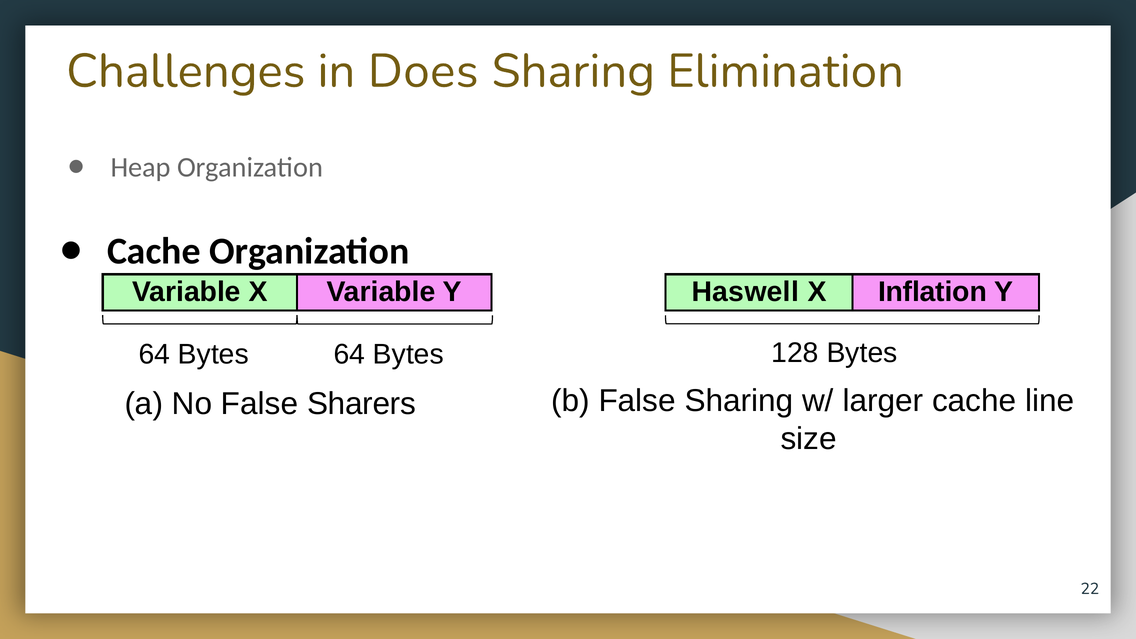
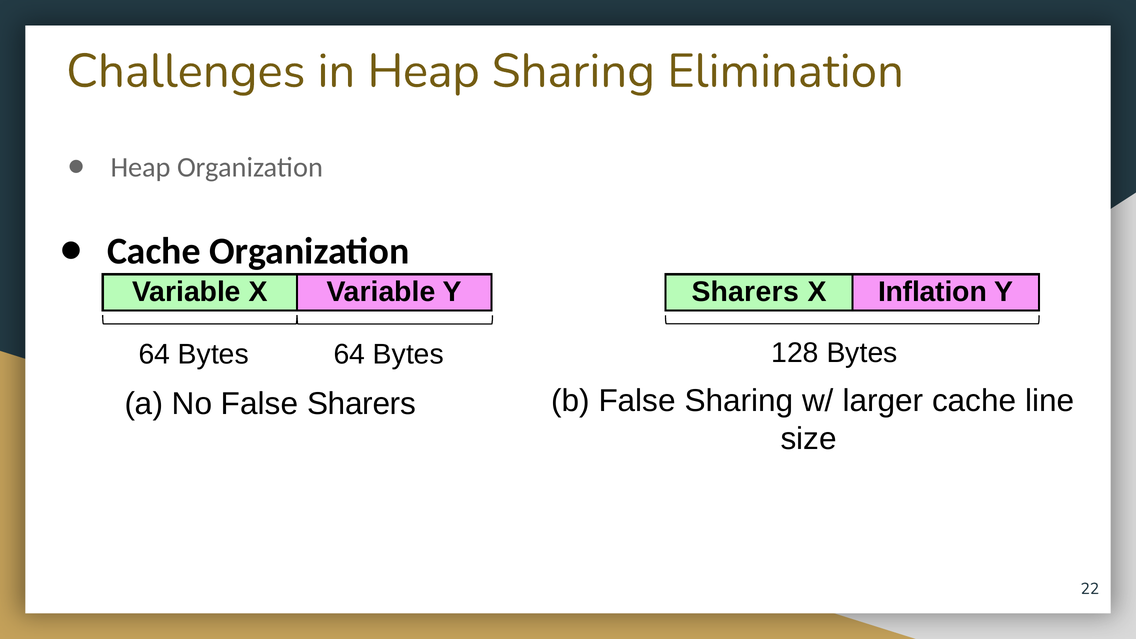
in Does: Does -> Heap
Y Haswell: Haswell -> Sharers
